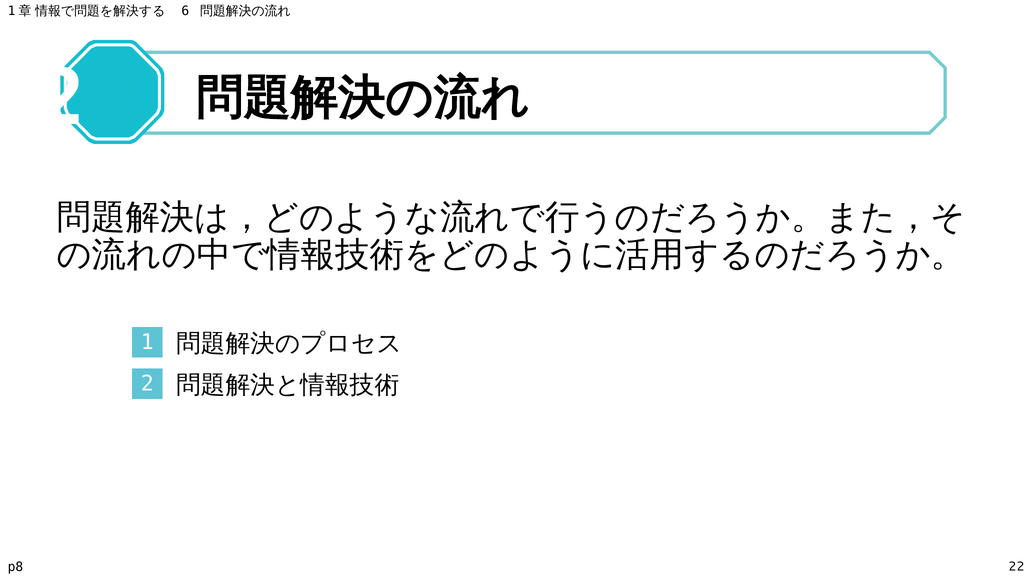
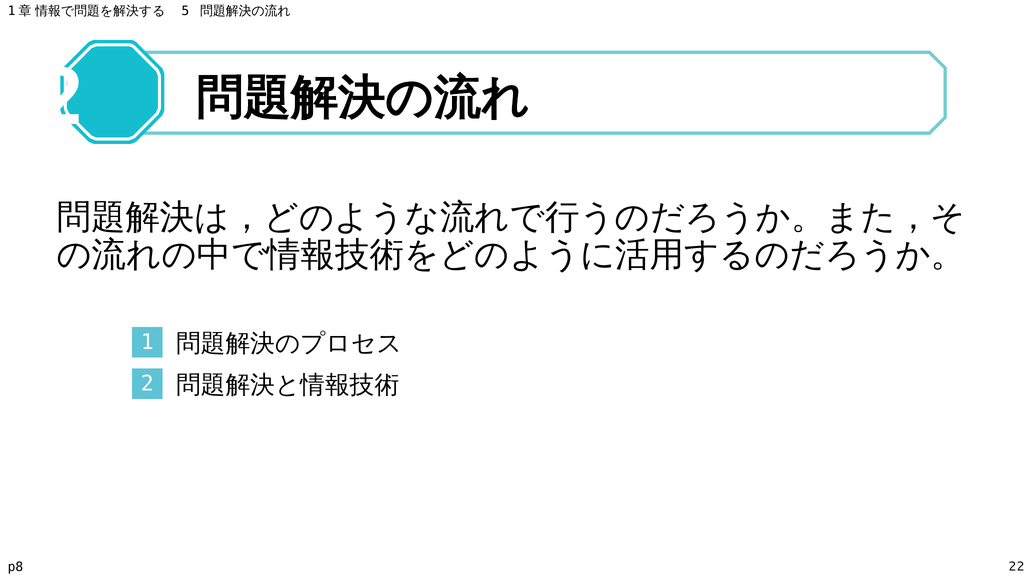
6: 6 -> 5
